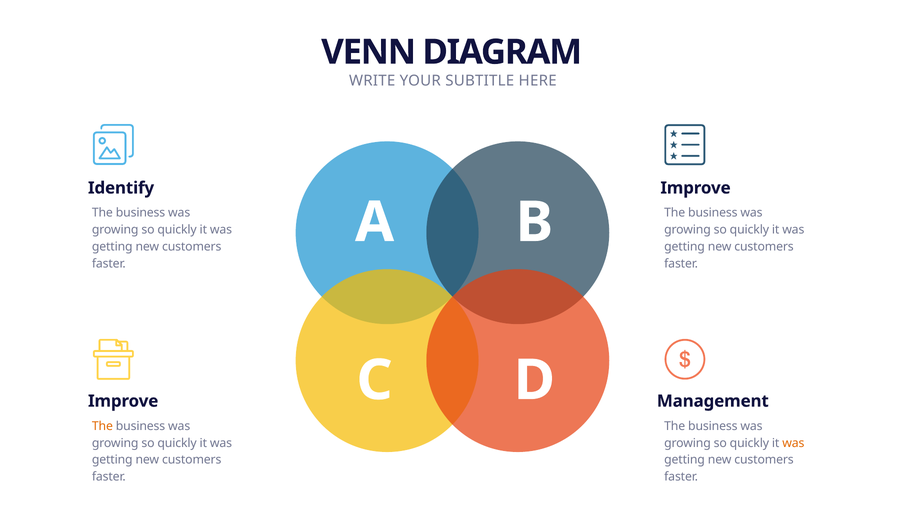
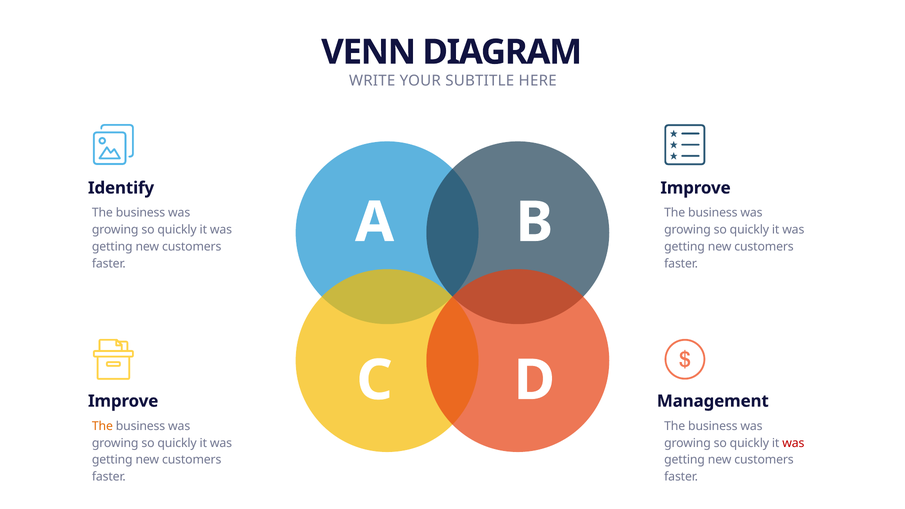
was at (793, 443) colour: orange -> red
